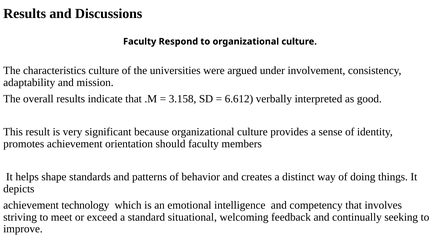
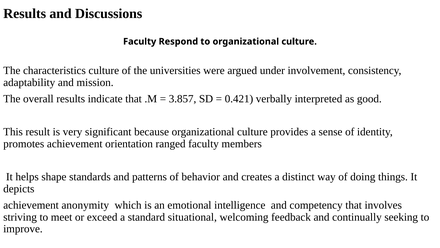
3.158: 3.158 -> 3.857
6.612: 6.612 -> 0.421
should: should -> ranged
technology: technology -> anonymity
